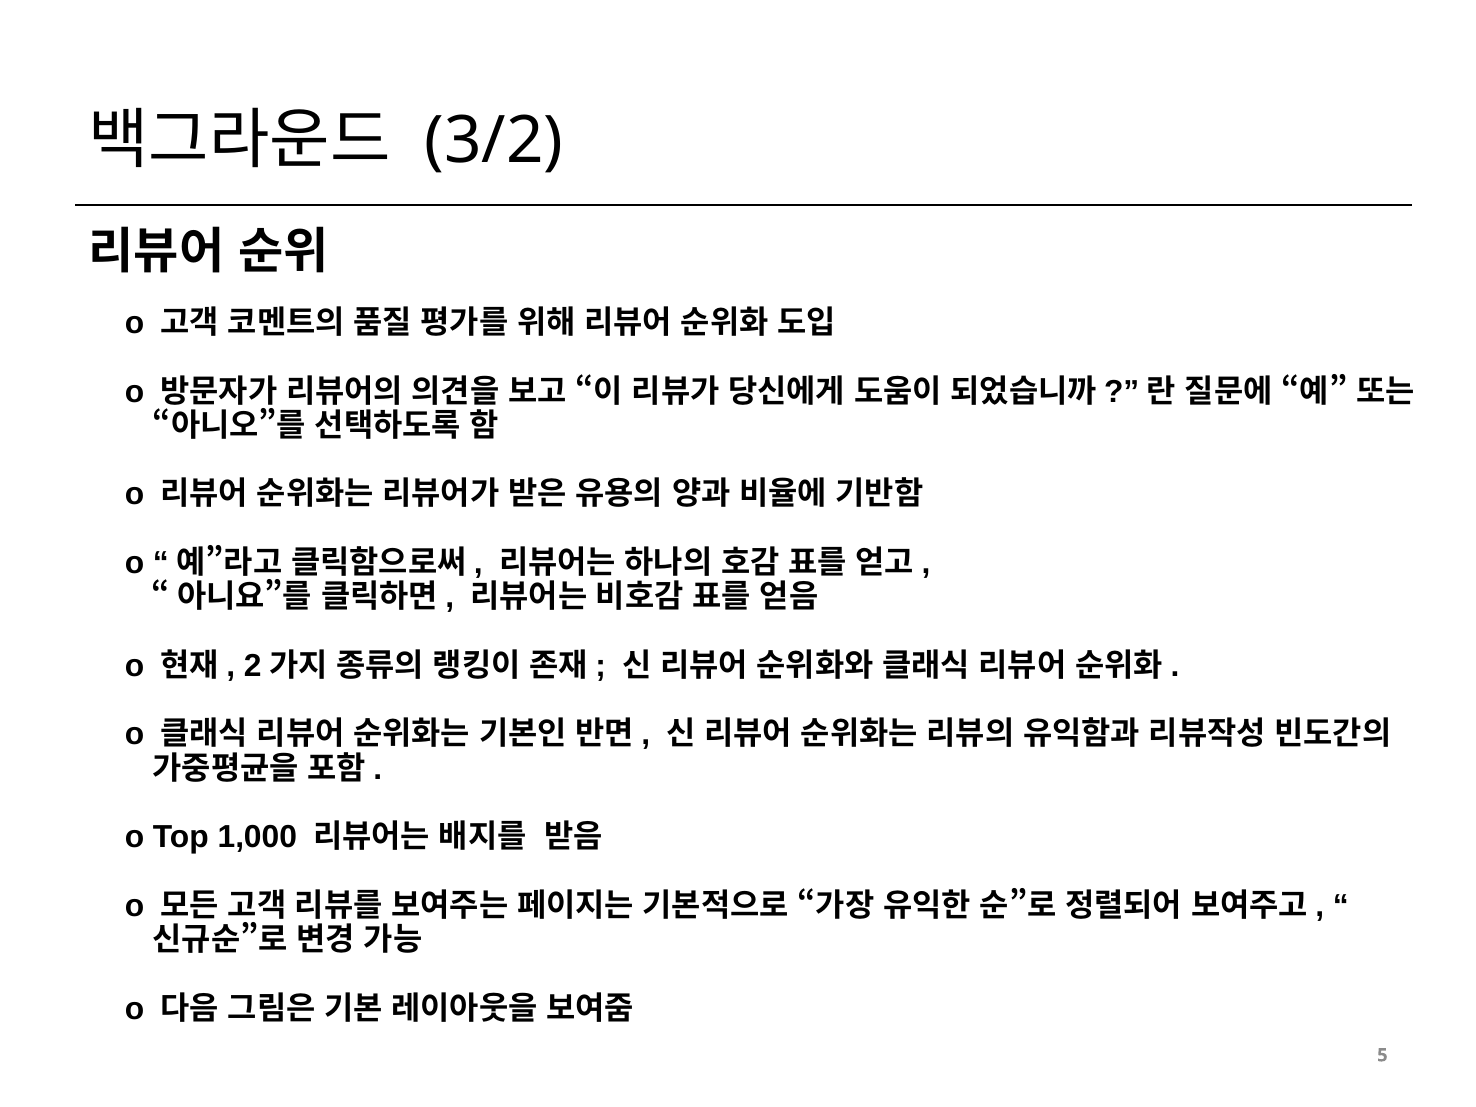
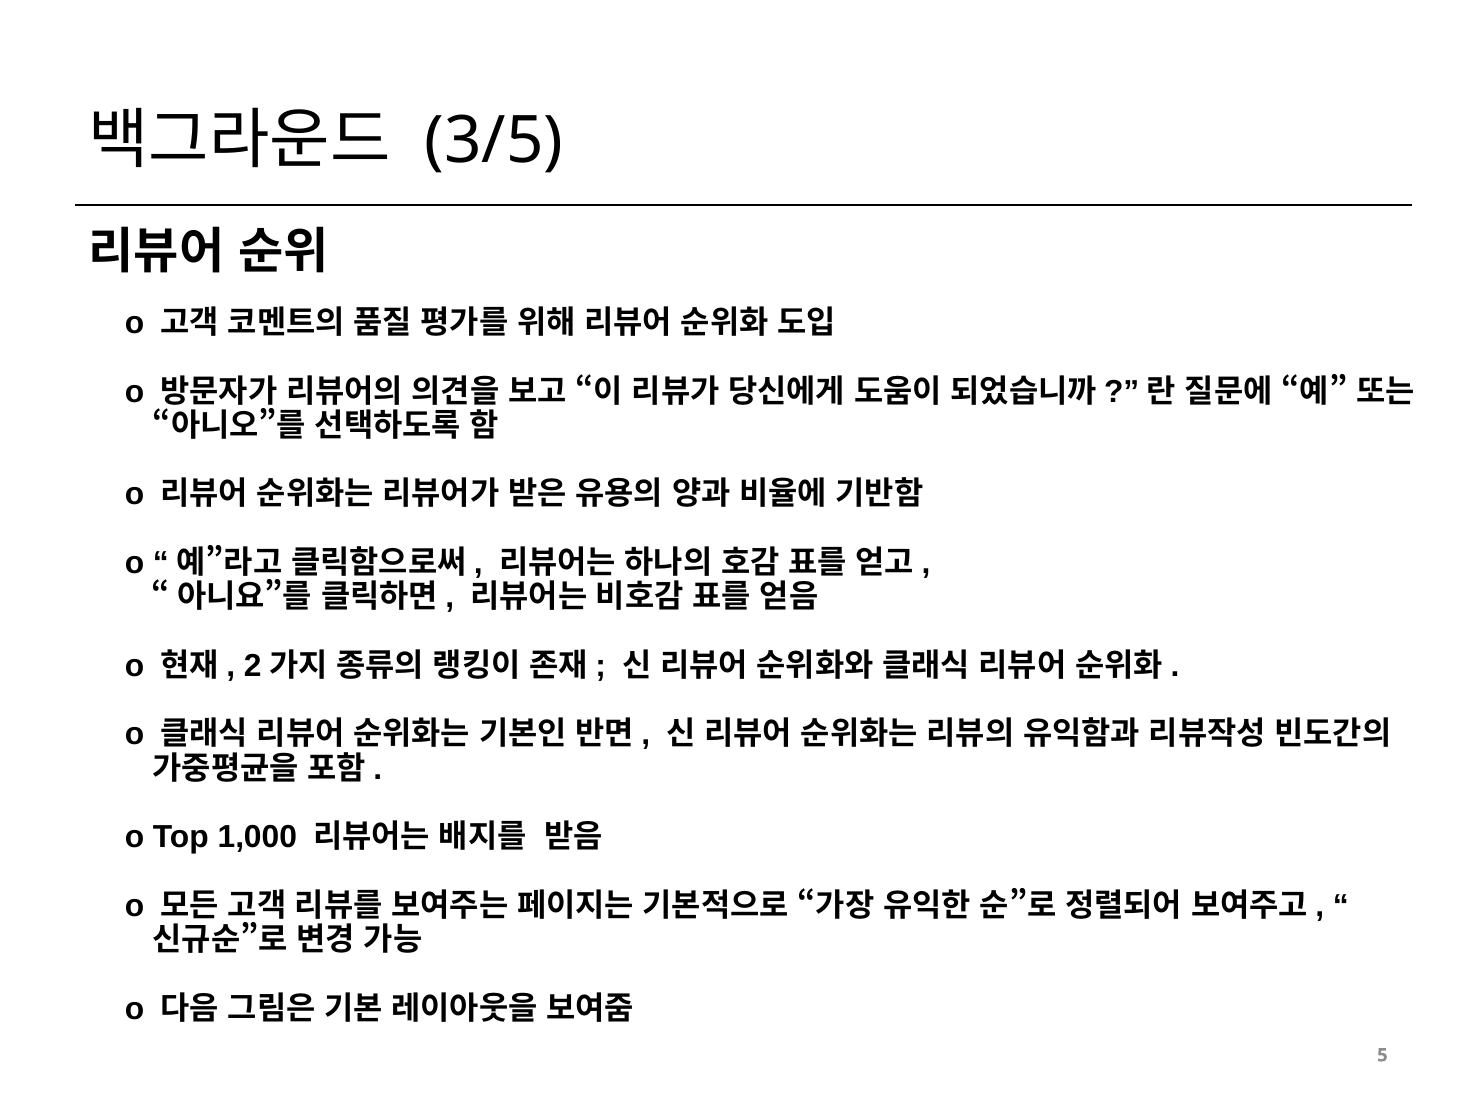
3/2: 3/2 -> 3/5
